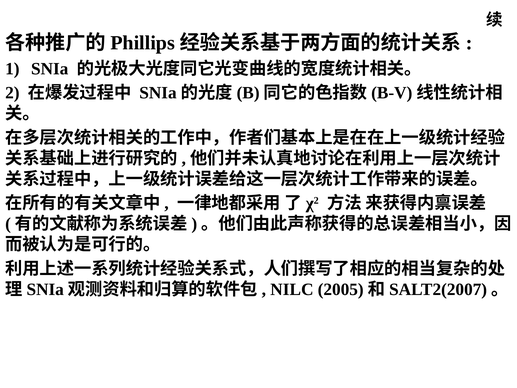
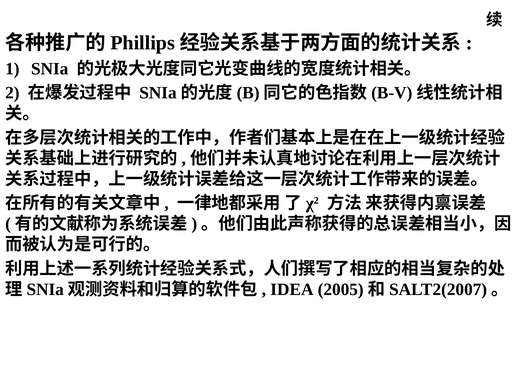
NILC: NILC -> IDEA
